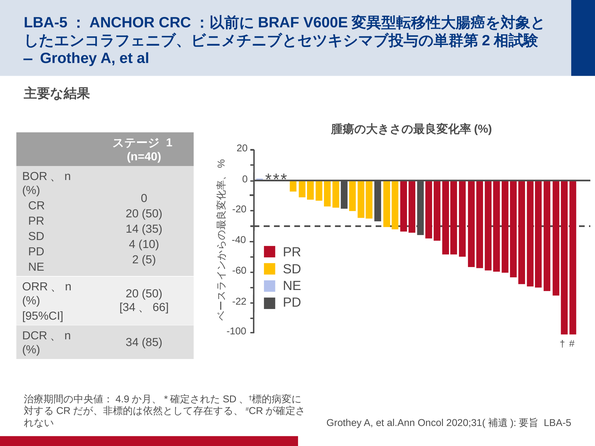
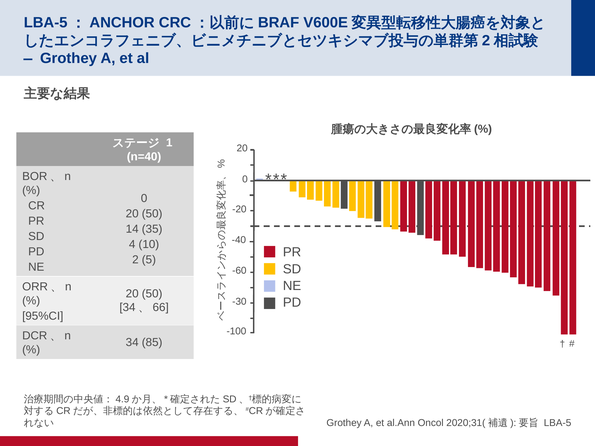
-22: -22 -> -30
